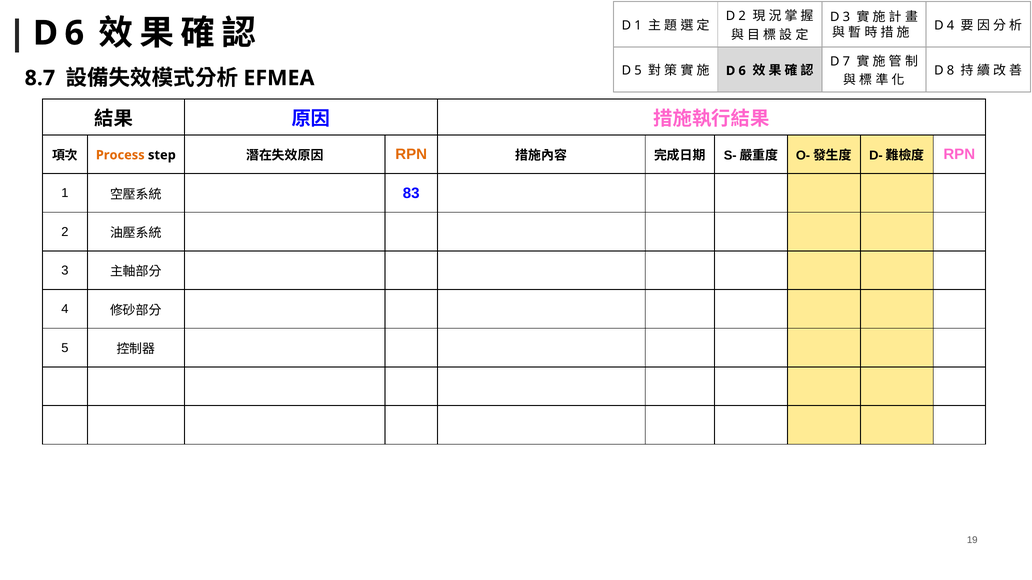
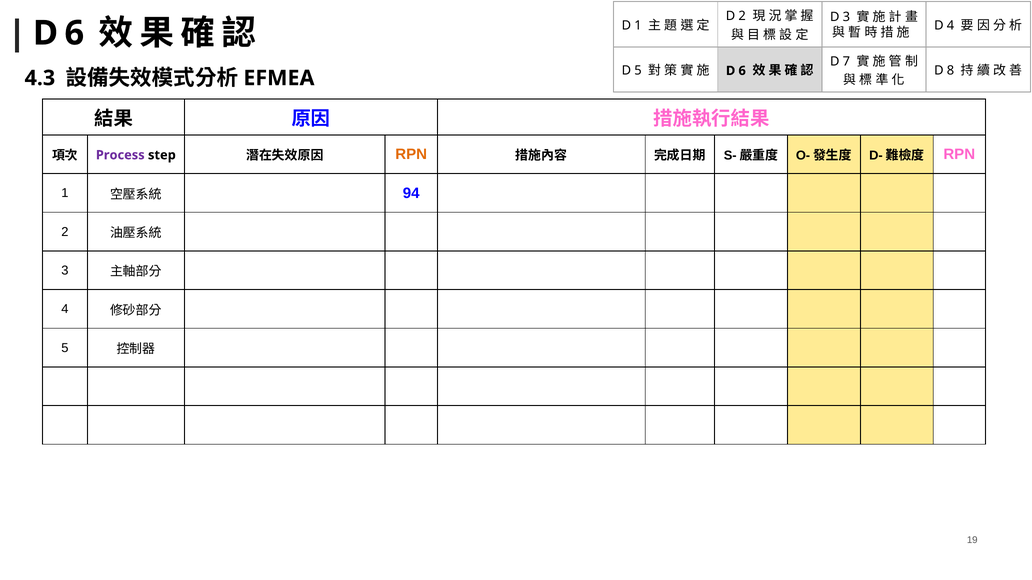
8.7: 8.7 -> 4.3
Process colour: orange -> purple
83: 83 -> 94
